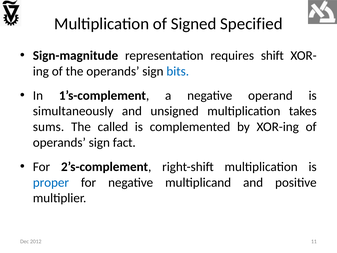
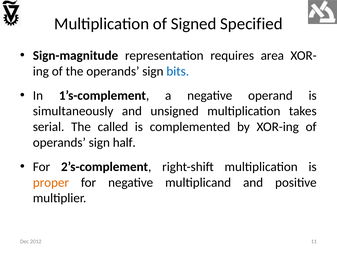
shift: shift -> area
sums: sums -> serial
fact: fact -> half
proper colour: blue -> orange
